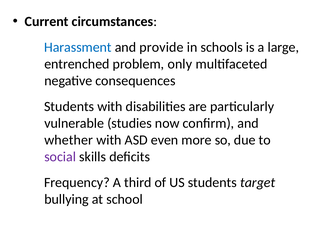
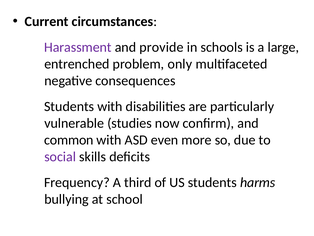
Harassment colour: blue -> purple
whether: whether -> common
target: target -> harms
